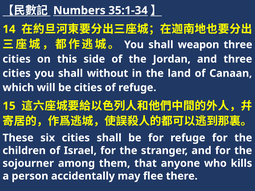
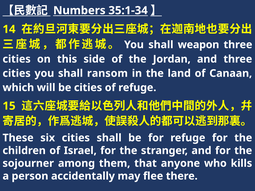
without: without -> ransom
